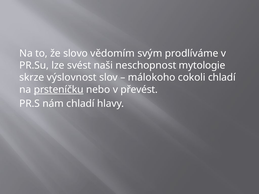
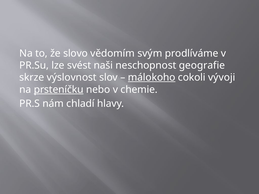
mytologie: mytologie -> geografie
málokoho underline: none -> present
cokoli chladí: chladí -> vývoji
převést: převést -> chemie
